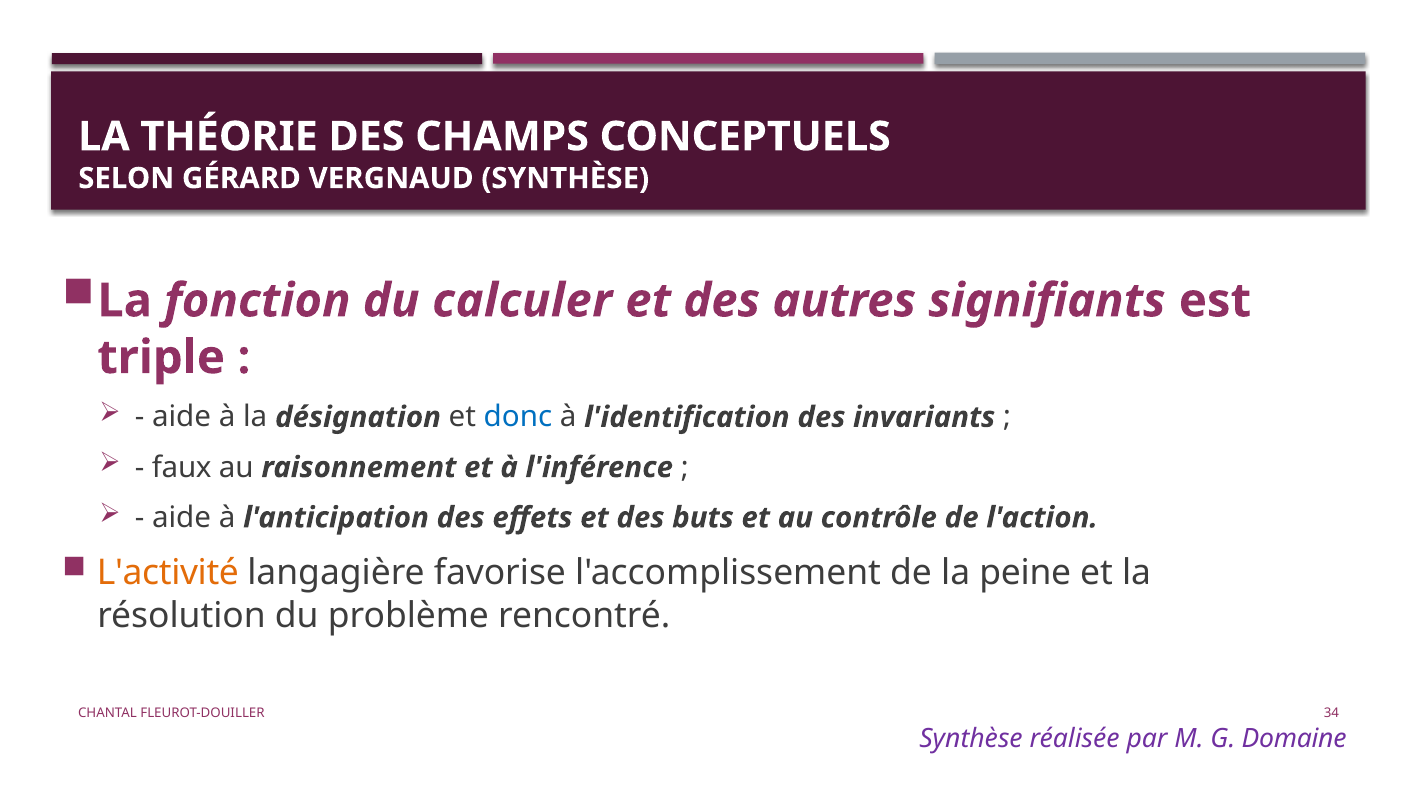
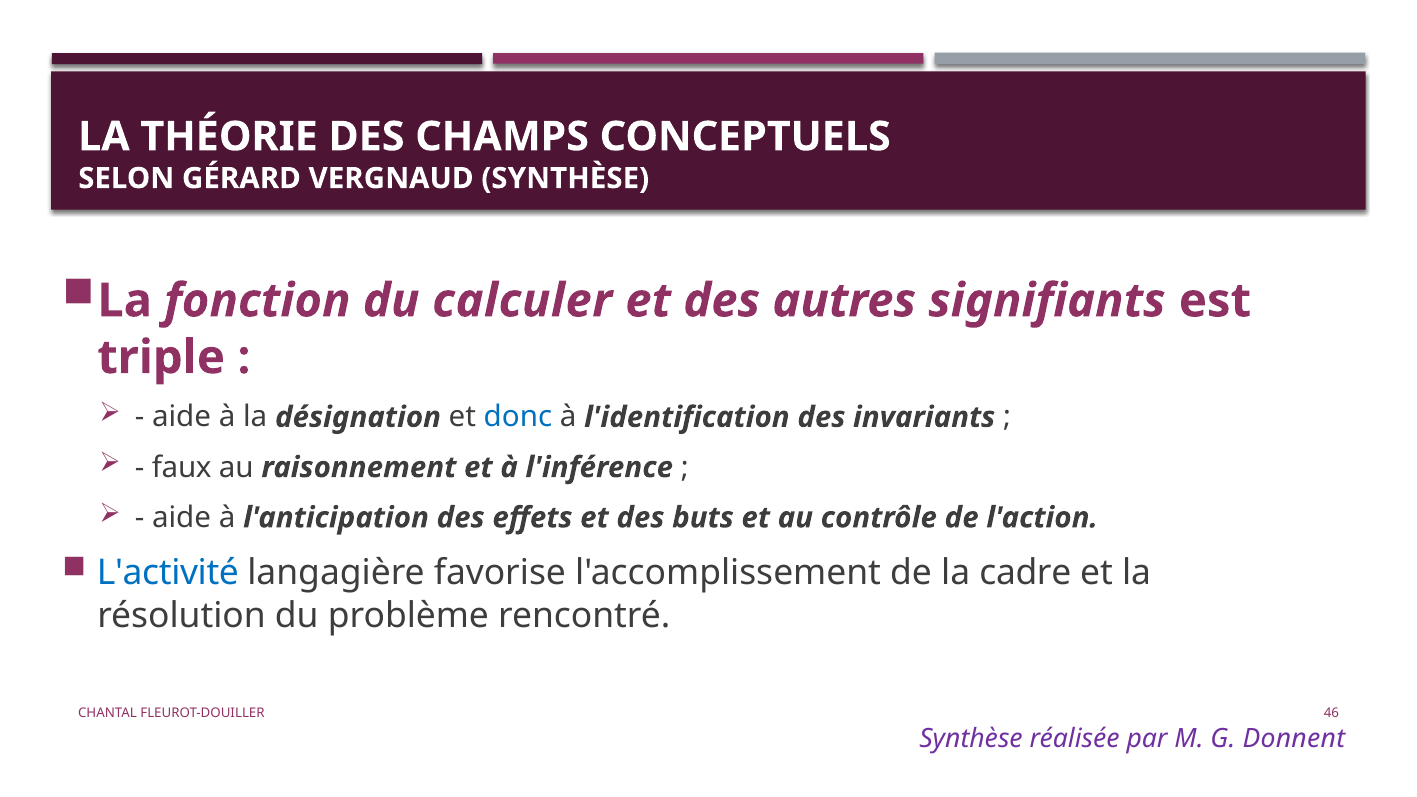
L'activité colour: orange -> blue
peine: peine -> cadre
34: 34 -> 46
Domaine: Domaine -> Donnent
